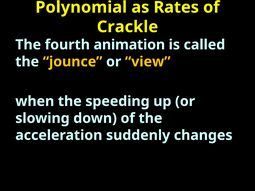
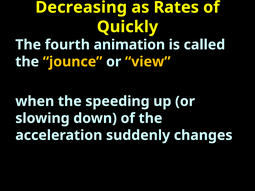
Polynomial: Polynomial -> Decreasing
Crackle: Crackle -> Quickly
